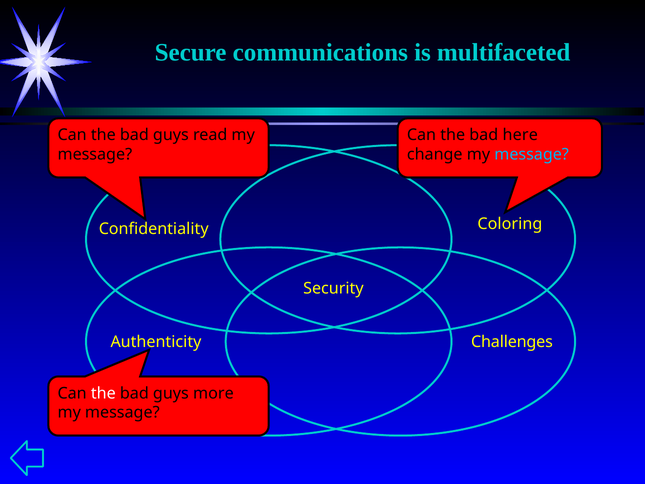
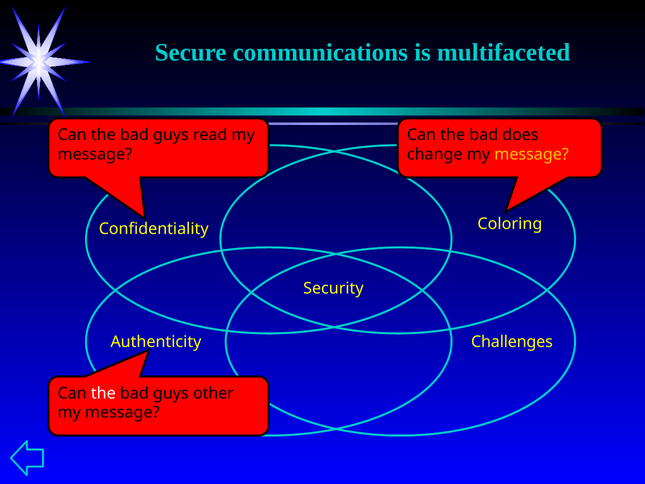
here: here -> does
message at (532, 154) colour: light blue -> yellow
more: more -> other
